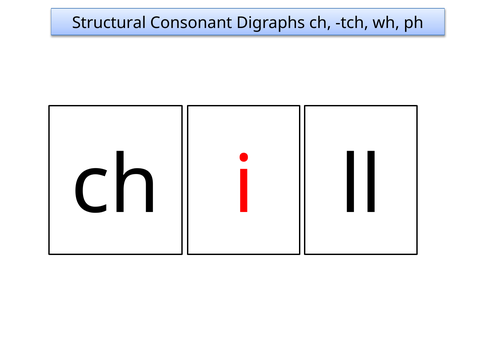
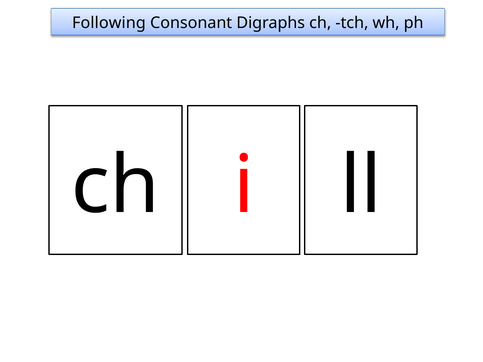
Structural: Structural -> Following
